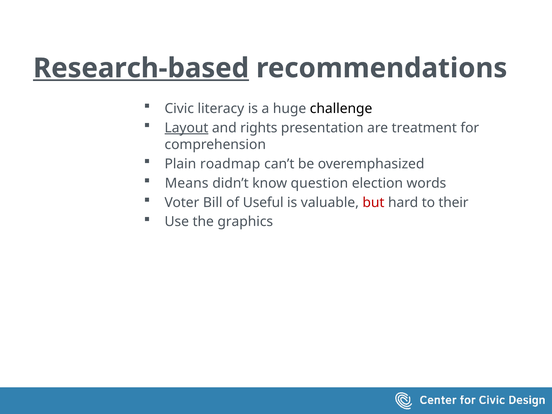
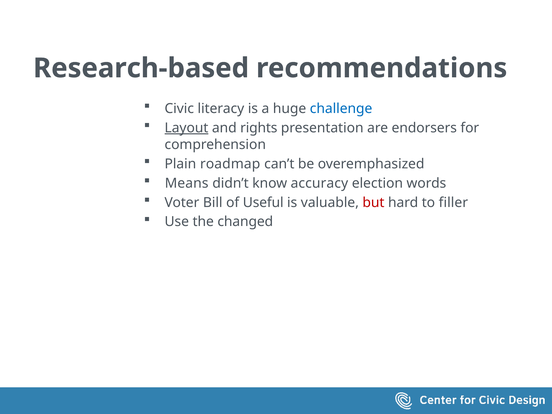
Research-based underline: present -> none
challenge colour: black -> blue
treatment: treatment -> endorsers
question: question -> accuracy
their: their -> filler
graphics: graphics -> changed
